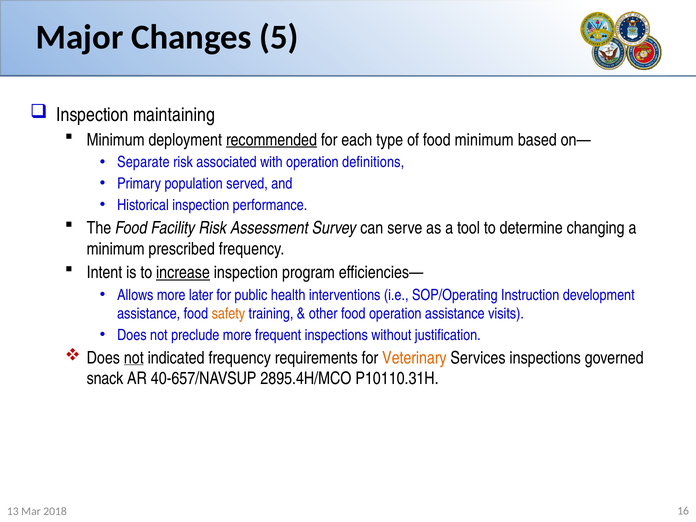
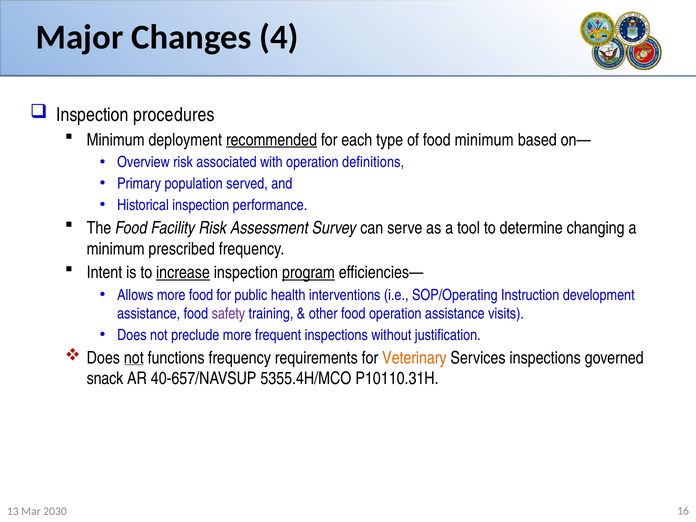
5: 5 -> 4
maintaining: maintaining -> procedures
Separate: Separate -> Overview
program underline: none -> present
more later: later -> food
safety colour: orange -> purple
indicated: indicated -> functions
2895.4H/MCO: 2895.4H/MCO -> 5355.4H/MCO
2018: 2018 -> 2030
